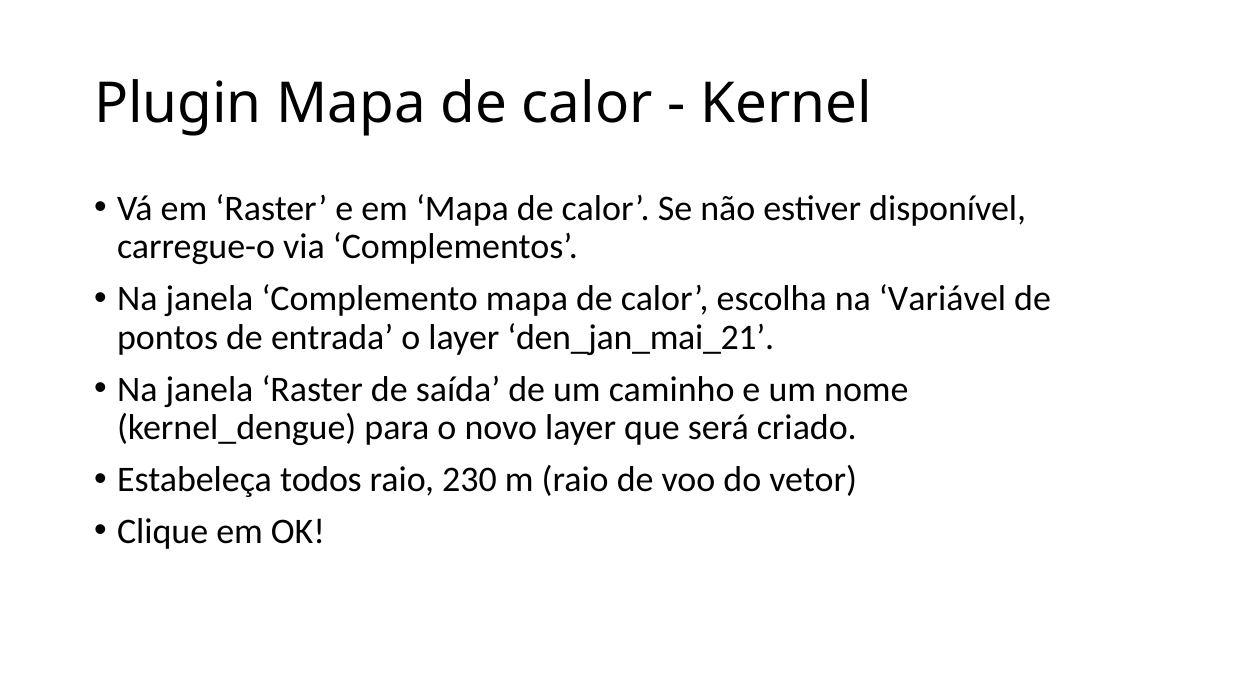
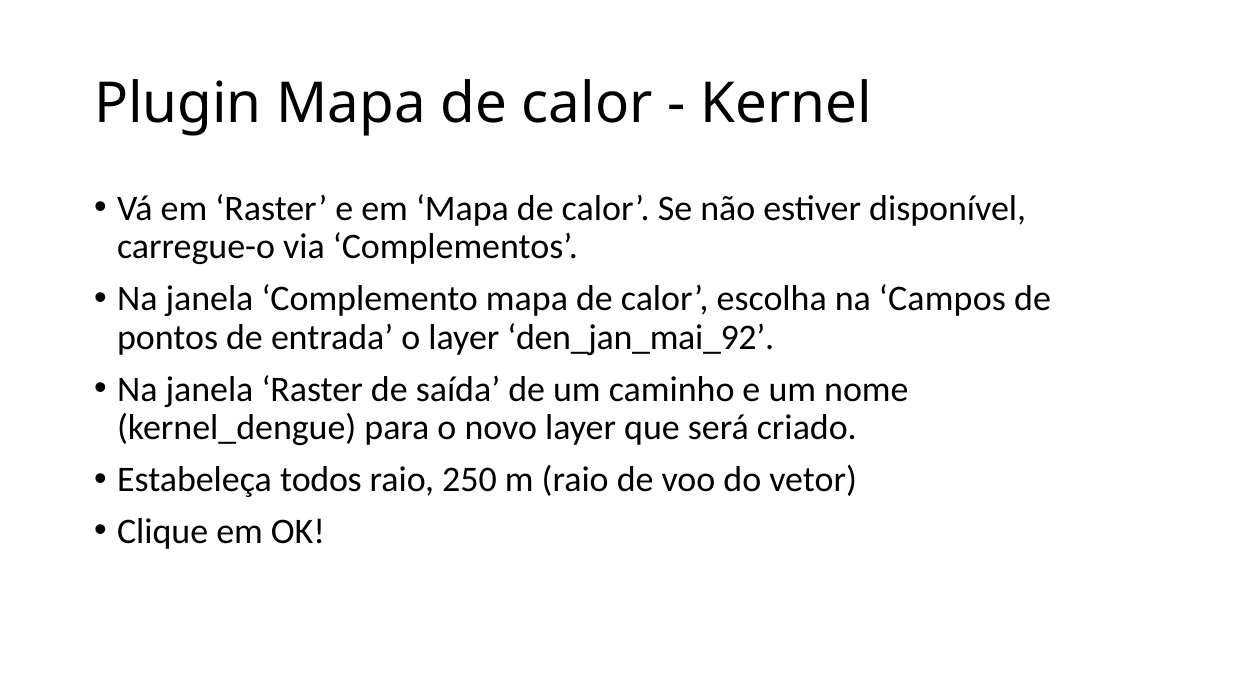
Variável: Variável -> Campos
den_jan_mai_21: den_jan_mai_21 -> den_jan_mai_92
230: 230 -> 250
